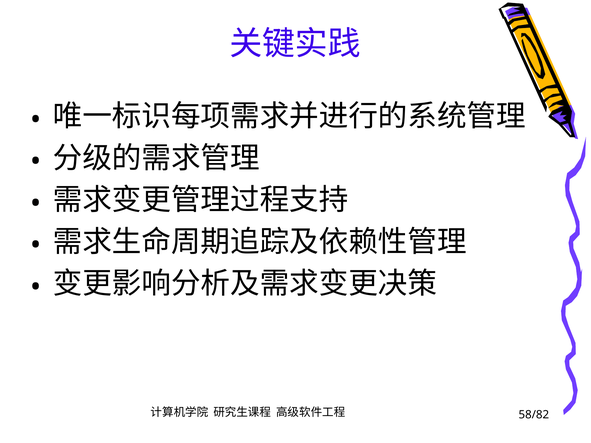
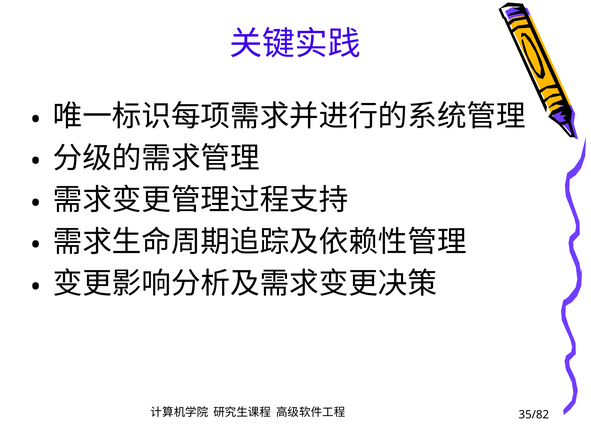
58/82: 58/82 -> 35/82
